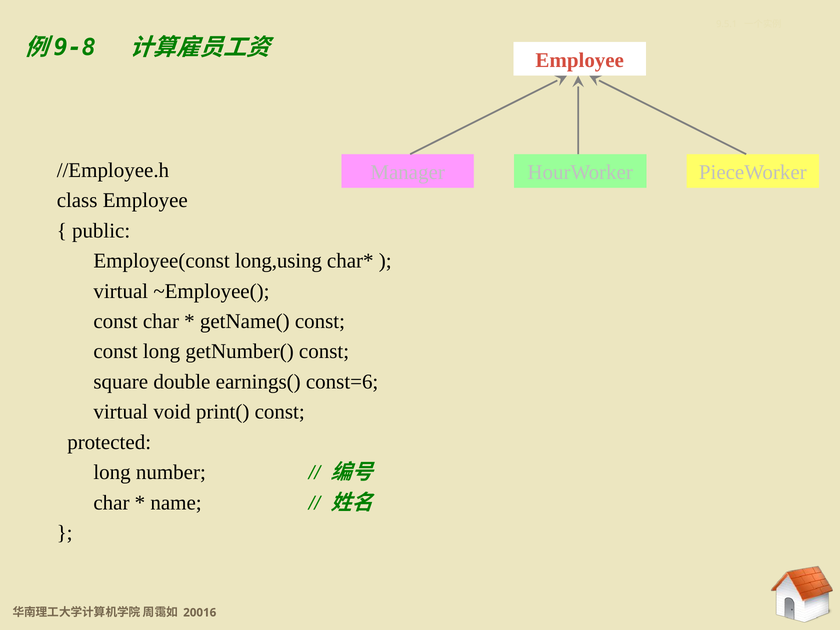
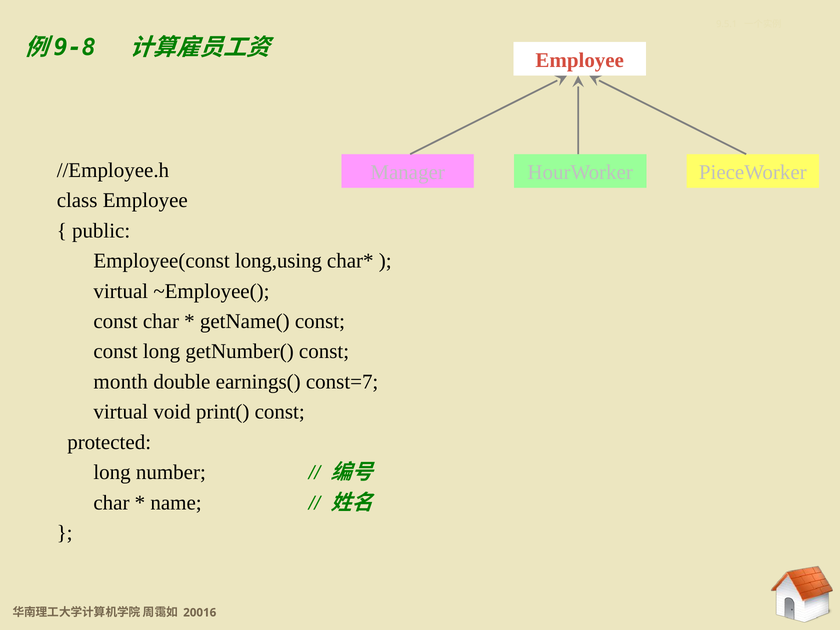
square: square -> month
const=6: const=6 -> const=7
